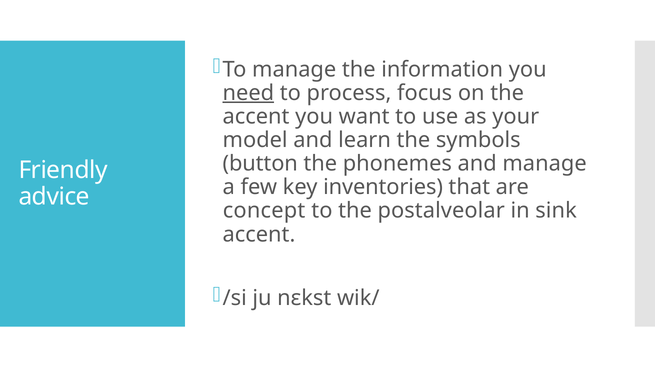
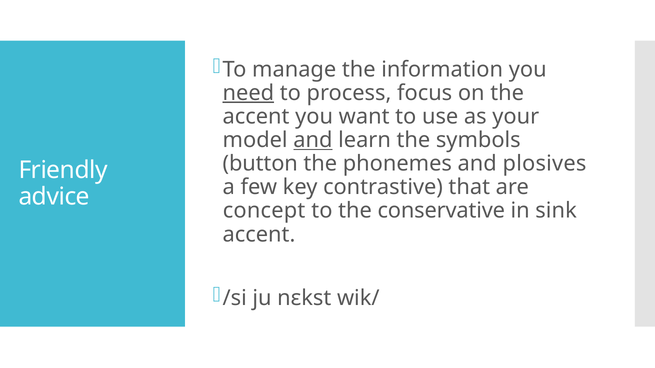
and at (313, 140) underline: none -> present
and manage: manage -> plosives
inventories: inventories -> contrastive
postalveolar: postalveolar -> conservative
